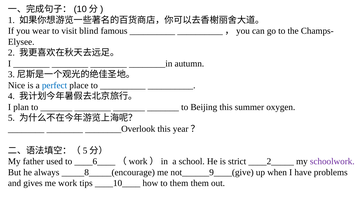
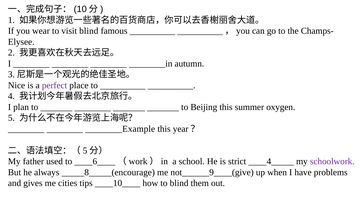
perfect colour: blue -> purple
________Overlook: ________Overlook -> ________Example
____2_____: ____2_____ -> ____4_____
work: work -> cities
to them: them -> blind
